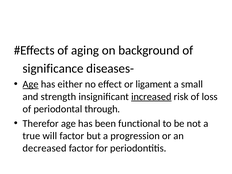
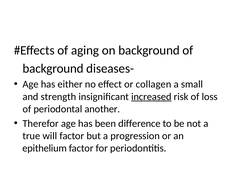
significance at (53, 68): significance -> background
Age at (31, 84) underline: present -> none
ligament: ligament -> collagen
through: through -> another
functional: functional -> difference
decreased: decreased -> epithelium
